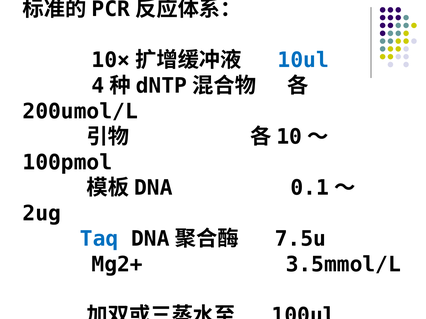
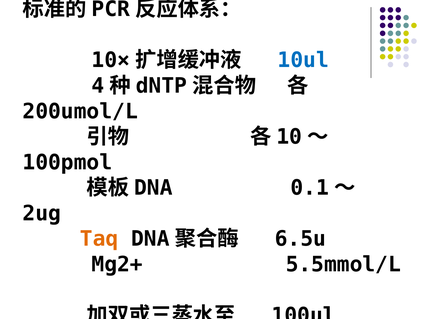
Taq colour: blue -> orange
7.5u: 7.5u -> 6.5u
3.5mmol/L: 3.5mmol/L -> 5.5mmol/L
